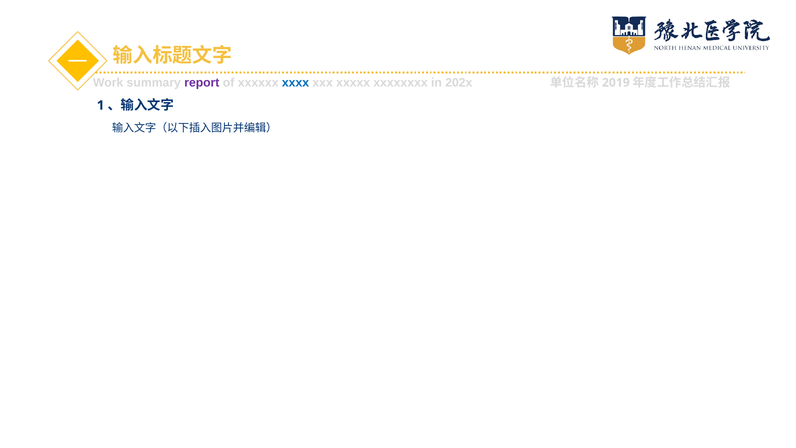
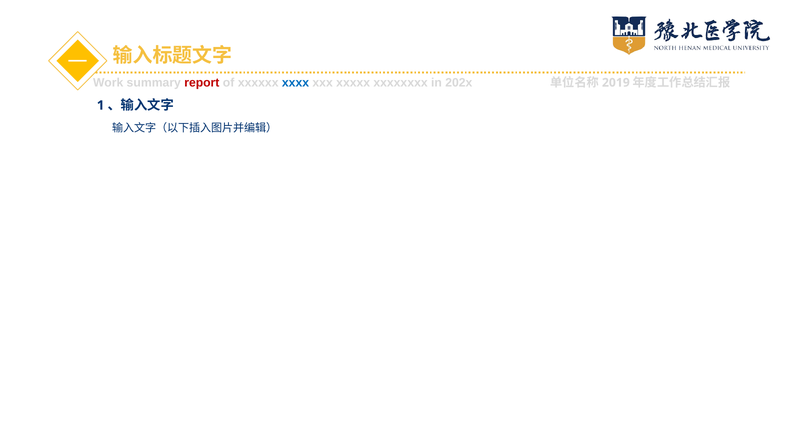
report colour: purple -> red
